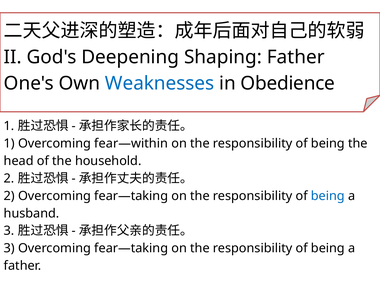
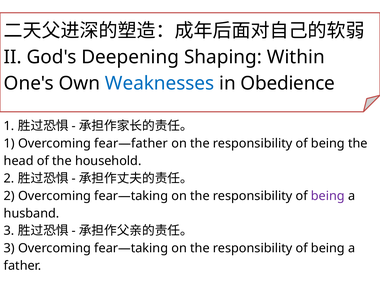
Shaping Father: Father -> Within
fear—within: fear—within -> fear—father
being at (328, 196) colour: blue -> purple
